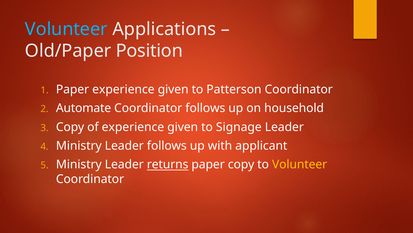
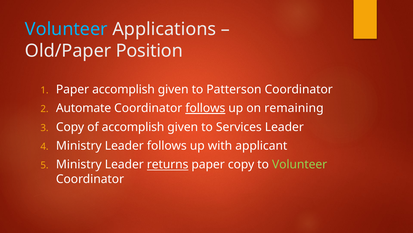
Paper experience: experience -> accomplish
follows at (205, 108) underline: none -> present
household: household -> remaining
of experience: experience -> accomplish
Signage: Signage -> Services
Volunteer at (300, 164) colour: yellow -> light green
